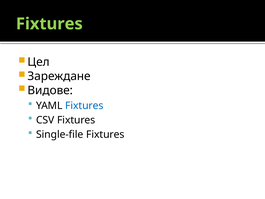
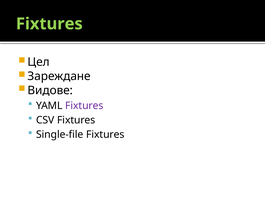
Fixtures at (84, 105) colour: blue -> purple
